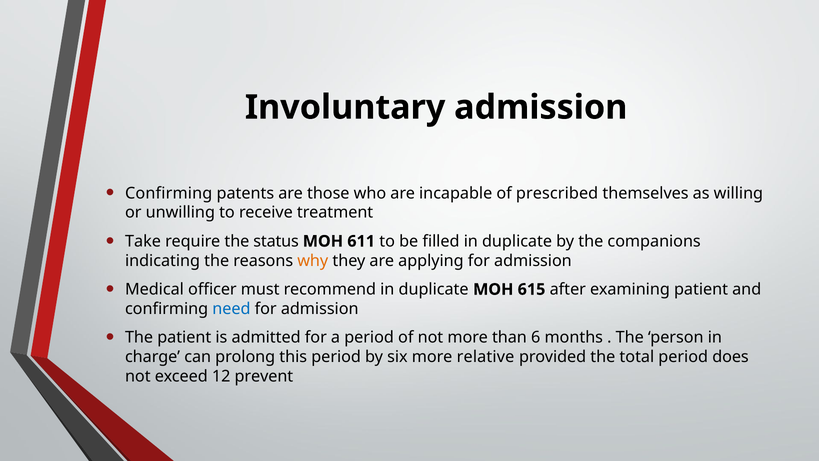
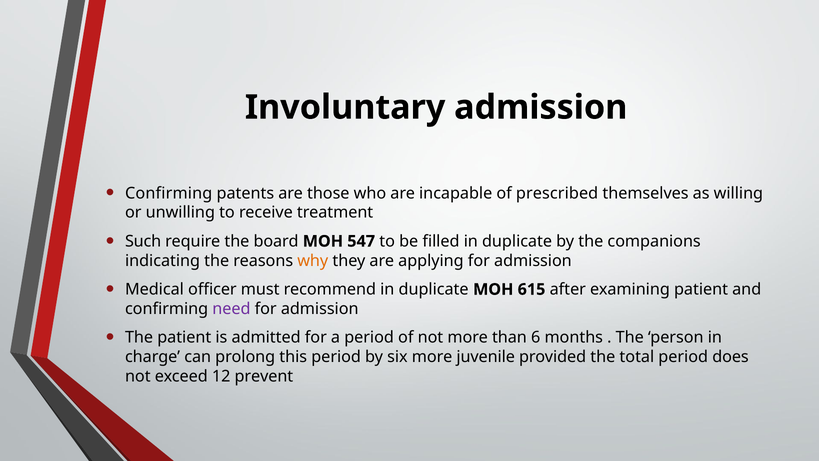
Take: Take -> Such
status: status -> board
611: 611 -> 547
need colour: blue -> purple
relative: relative -> juvenile
